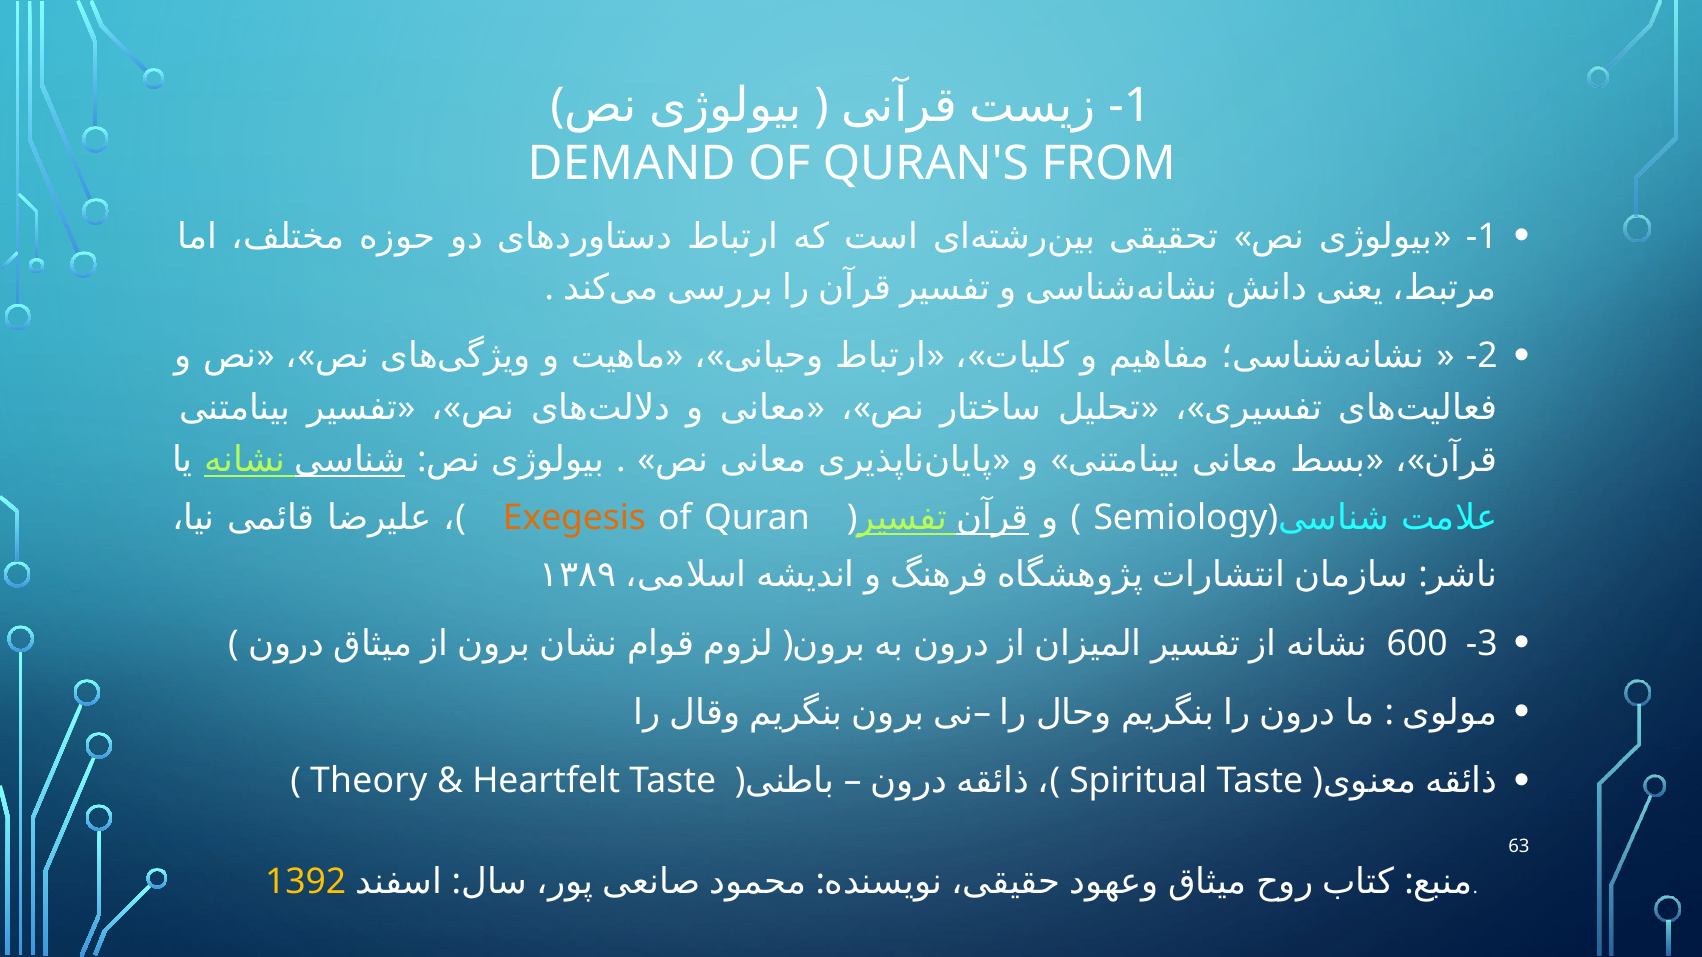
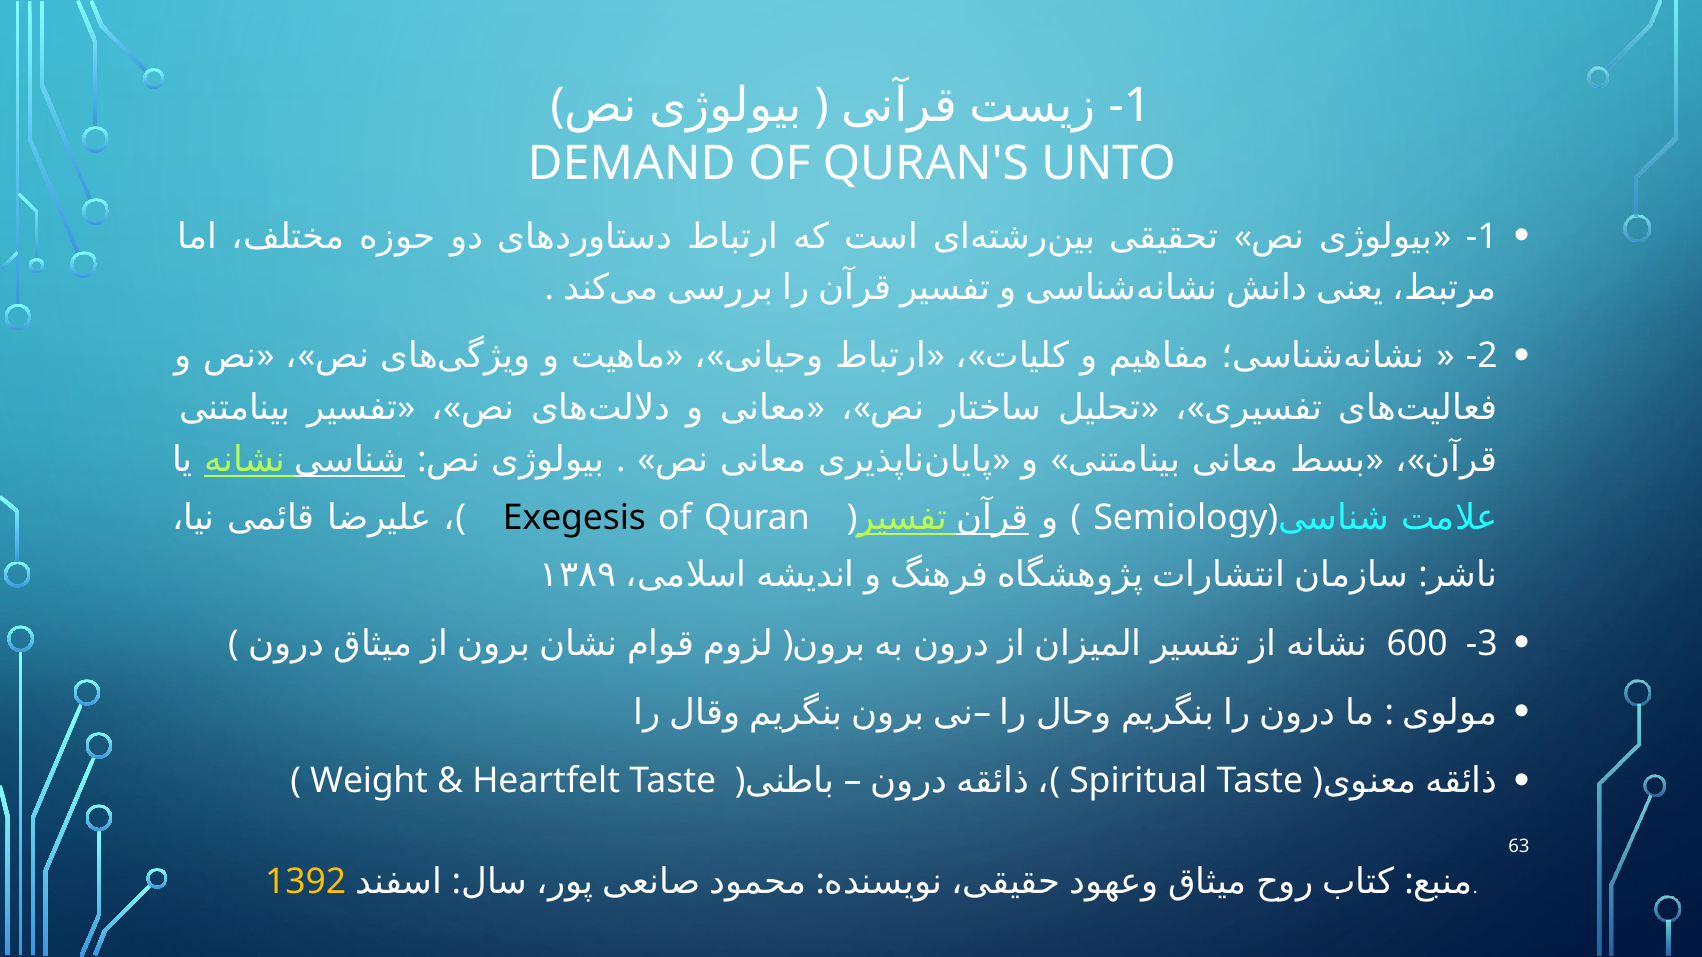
FROM: FROM -> UNTO
Exegesis colour: orange -> black
Theory: Theory -> Weight
